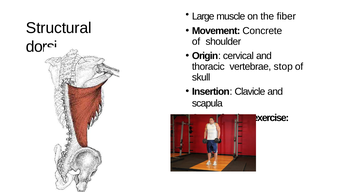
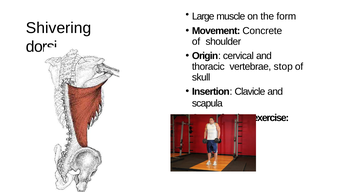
fiber: fiber -> form
Structural: Structural -> Shivering
